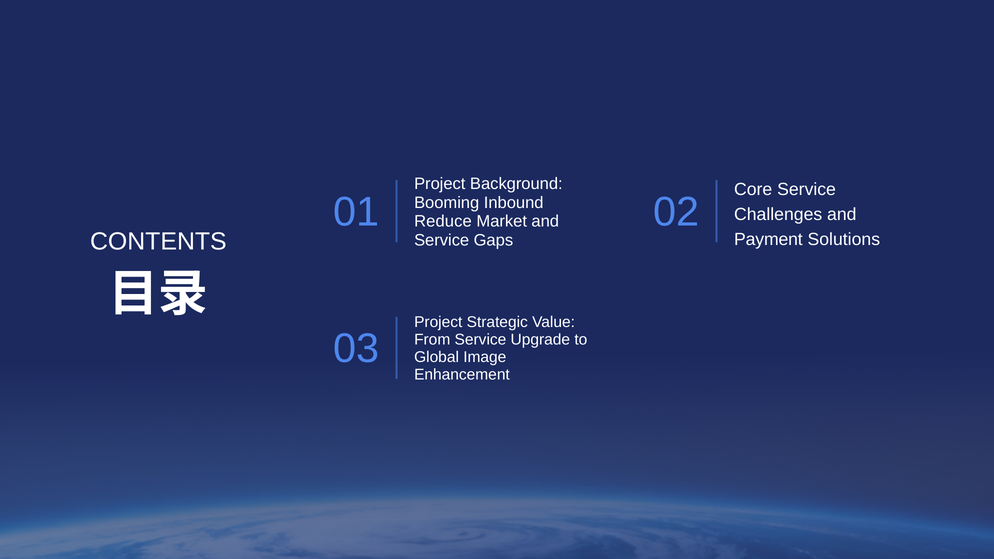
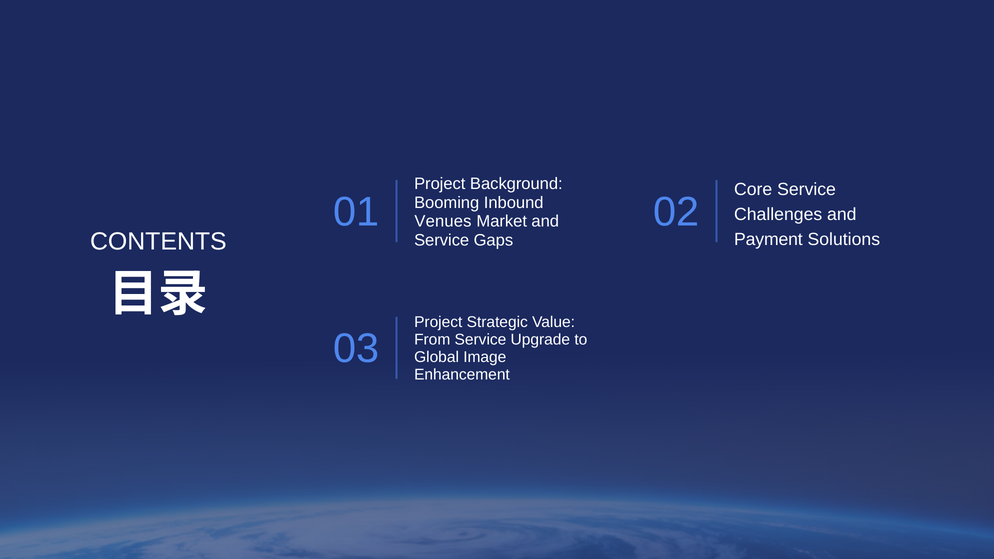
Reduce: Reduce -> Venues
